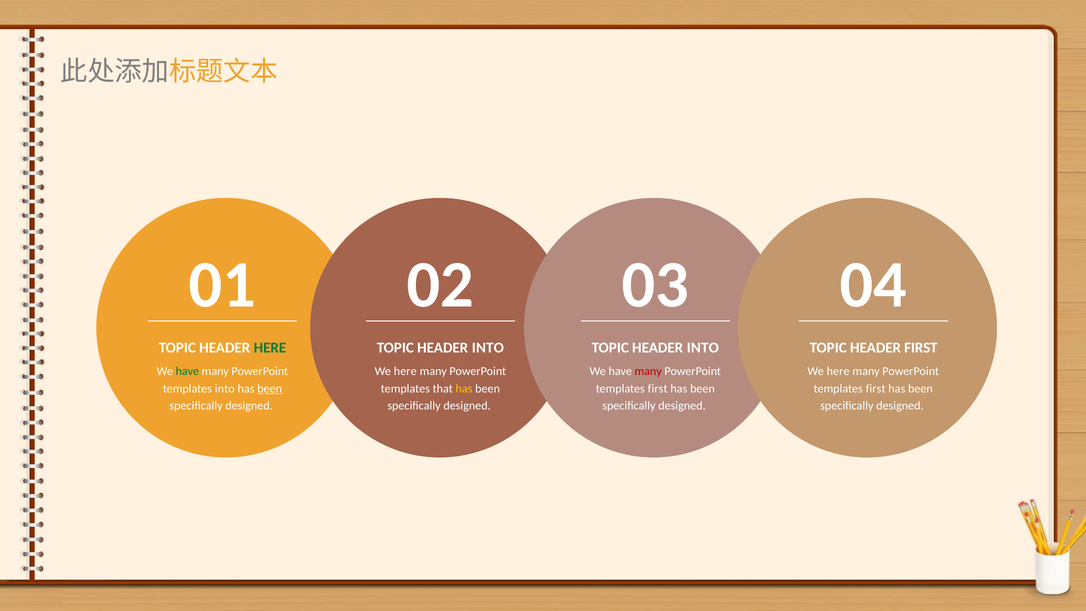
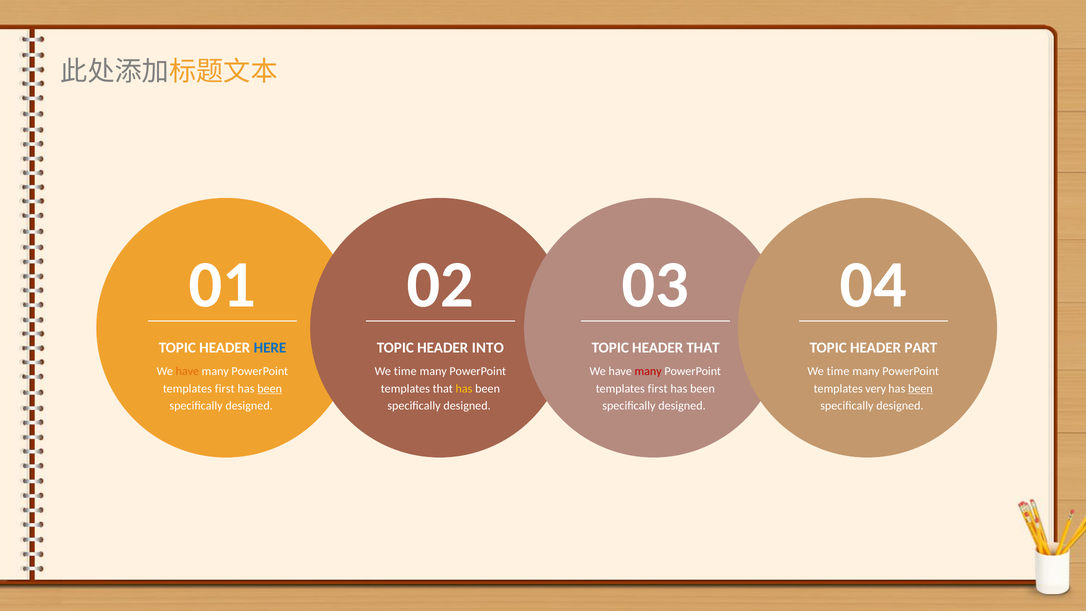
HERE at (270, 348) colour: green -> blue
INTO at (703, 348): INTO -> THAT
HEADER FIRST: FIRST -> PART
have at (187, 371) colour: green -> orange
here at (405, 371): here -> time
here at (838, 371): here -> time
into at (225, 389): into -> first
first at (876, 389): first -> very
been at (920, 389) underline: none -> present
